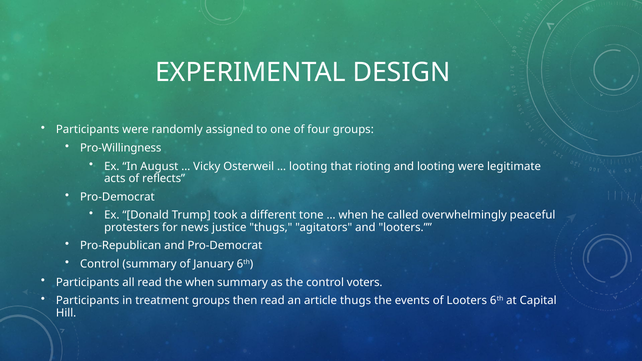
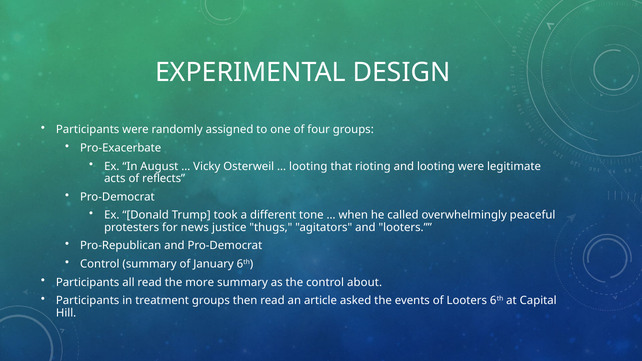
Pro-Willingness: Pro-Willingness -> Pro-Exacerbate
the when: when -> more
voters: voters -> about
article thugs: thugs -> asked
